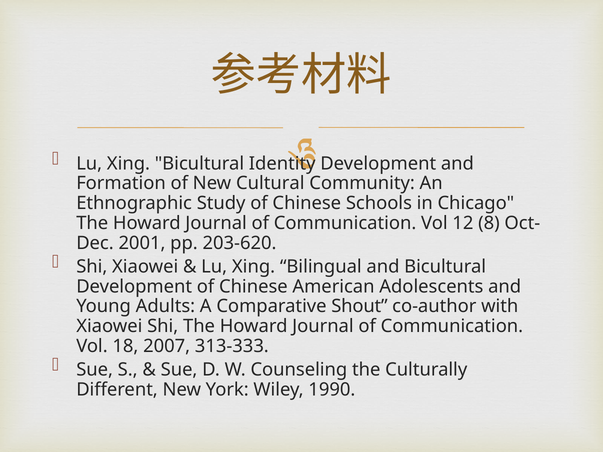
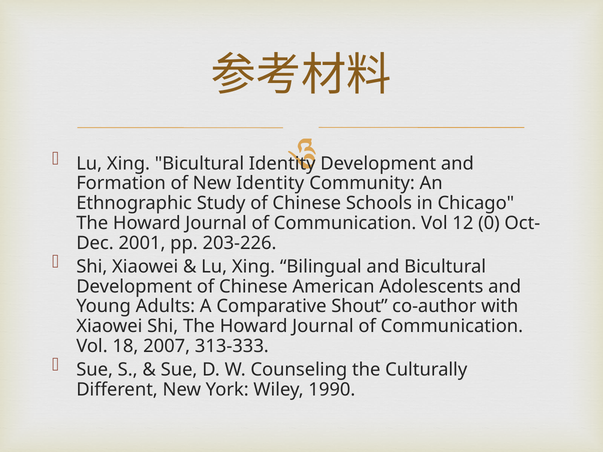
New Cultural: Cultural -> Identity
8: 8 -> 0
203-620: 203-620 -> 203-226
